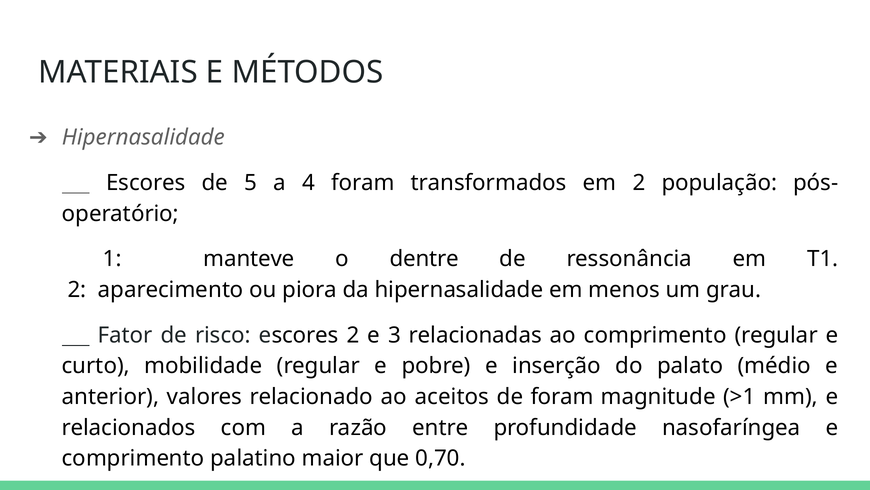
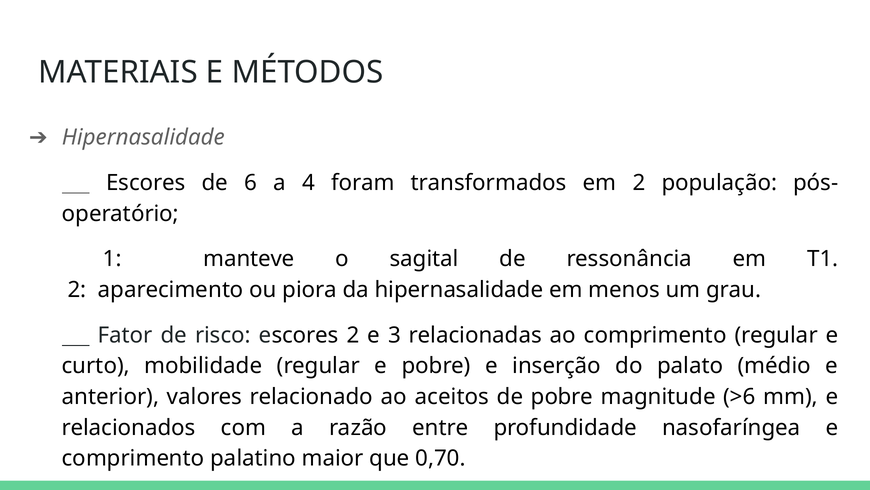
5: 5 -> 6
dentre: dentre -> sagital
de foram: foram -> pobre
>1: >1 -> >6
